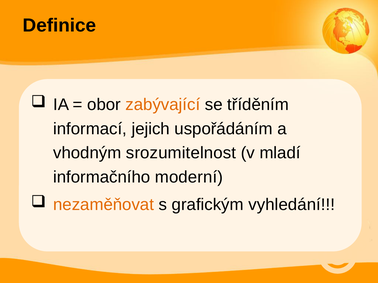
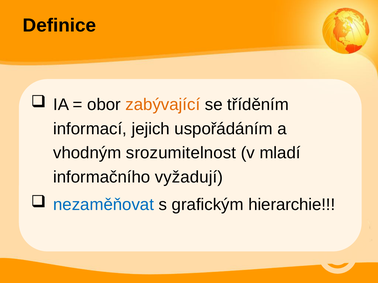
moderní: moderní -> vyžadují
nezaměňovat colour: orange -> blue
vyhledání: vyhledání -> hierarchie
